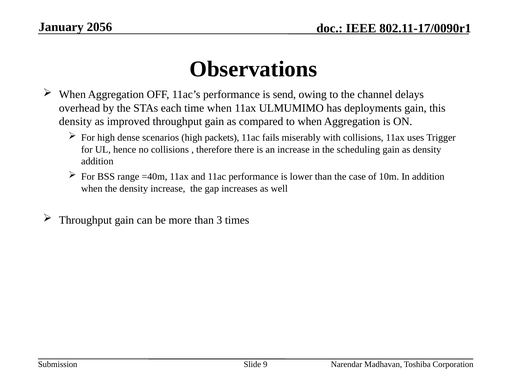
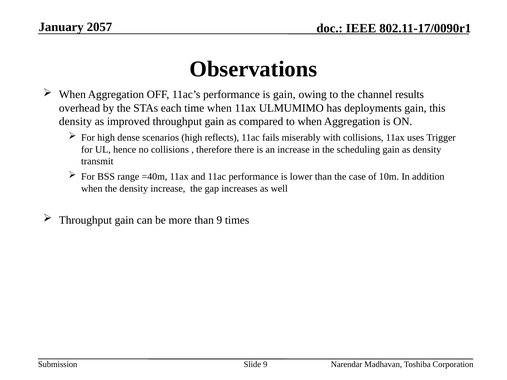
2056: 2056 -> 2057
is send: send -> gain
delays: delays -> results
packets: packets -> reflects
addition at (97, 161): addition -> transmit
than 3: 3 -> 9
